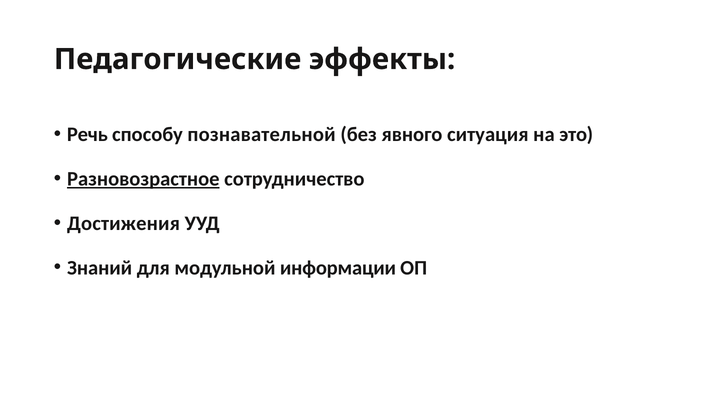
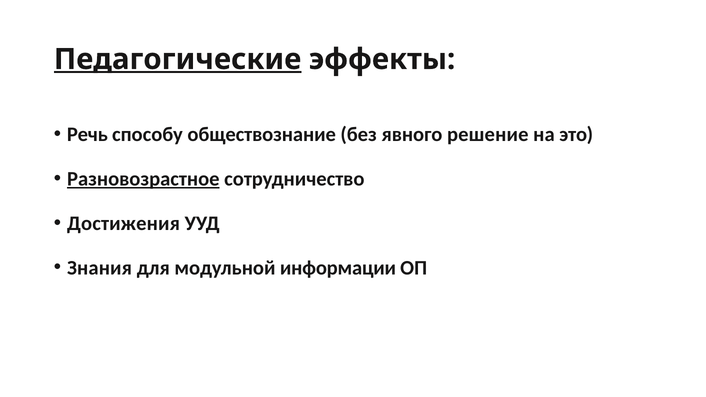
Педагогические underline: none -> present
познавательной: познавательной -> обществознание
ситуация: ситуация -> решение
Знаний: Знаний -> Знания
